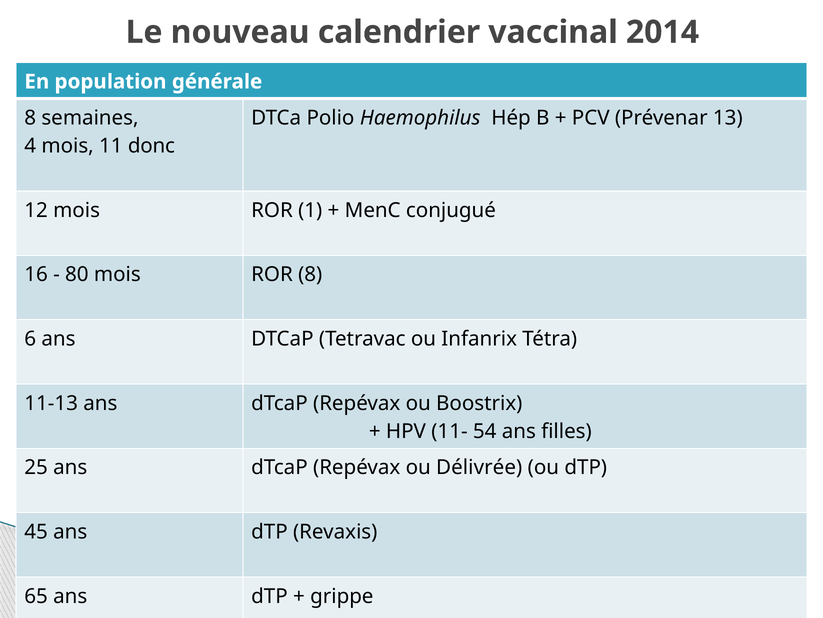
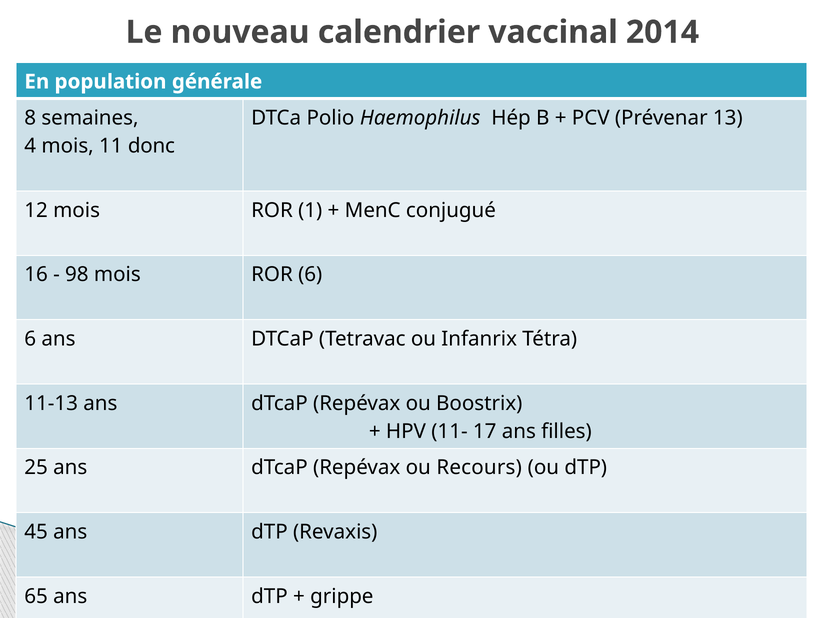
80: 80 -> 98
ROR 8: 8 -> 6
54: 54 -> 17
Délivrée: Délivrée -> Recours
